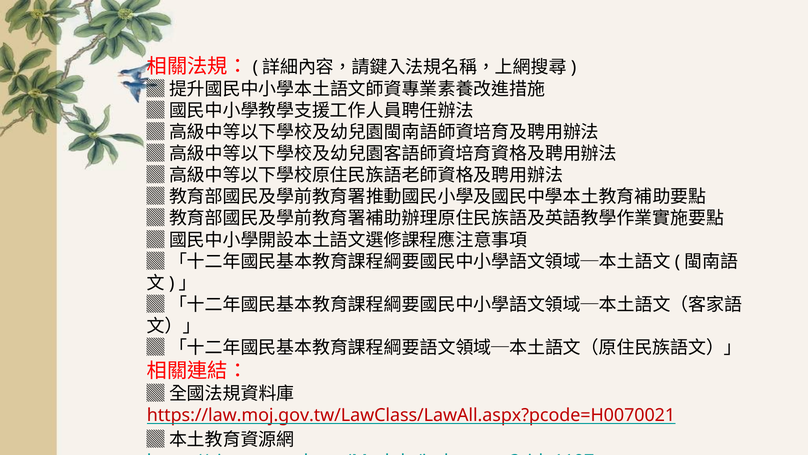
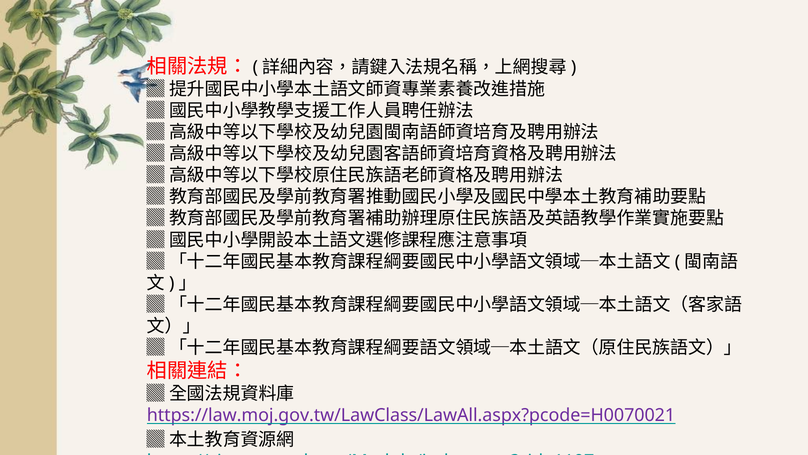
https://law.moj.gov.tw/LawClass/LawAll.aspx?pcode=H0070021 colour: red -> purple
